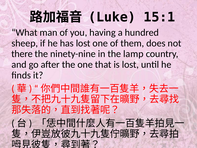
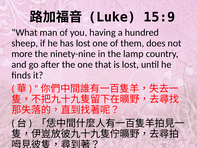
15:1: 15:1 -> 15:9
there: there -> more
